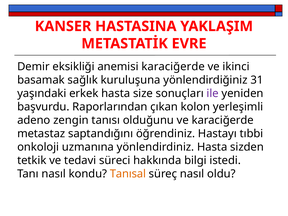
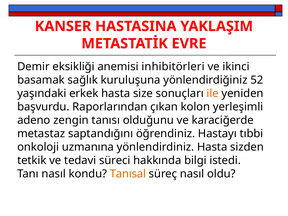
anemisi karaciğerde: karaciğerde -> inhibitörleri
31: 31 -> 52
ile colour: purple -> orange
